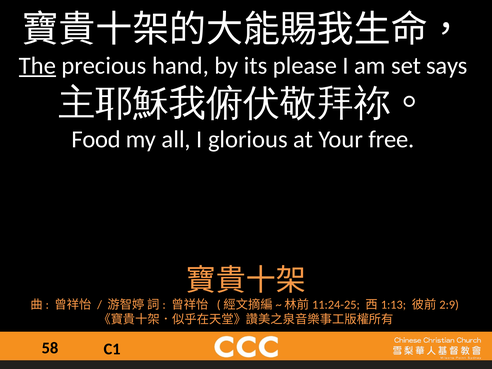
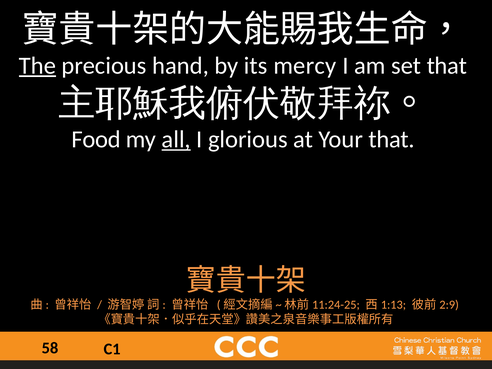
please: please -> mercy
set says: says -> that
all underline: none -> present
Your free: free -> that
